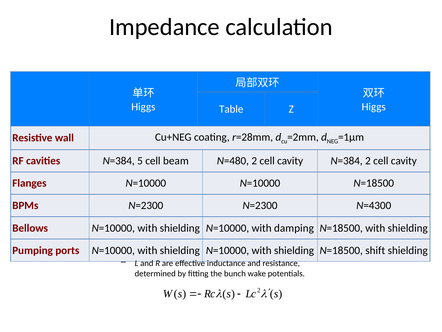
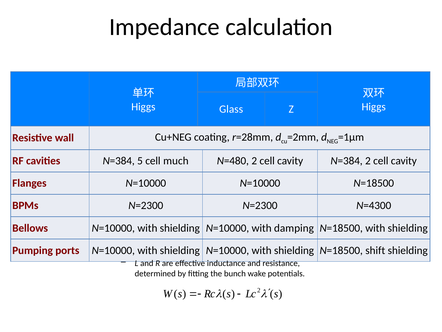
Table: Table -> Glass
beam: beam -> much
